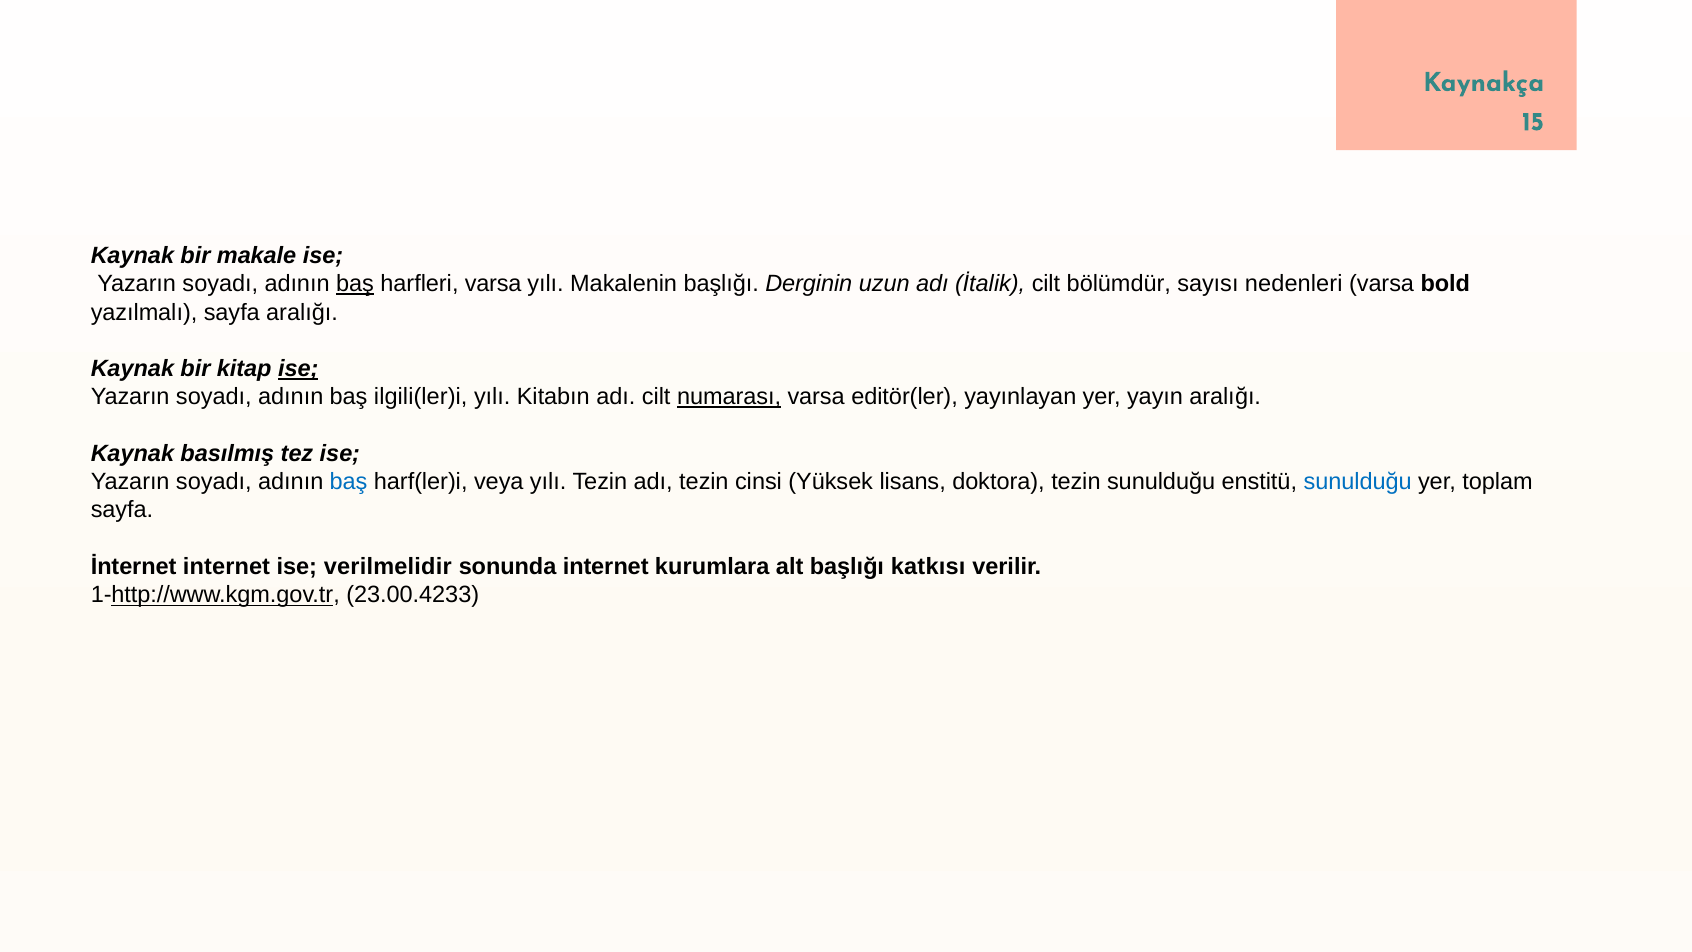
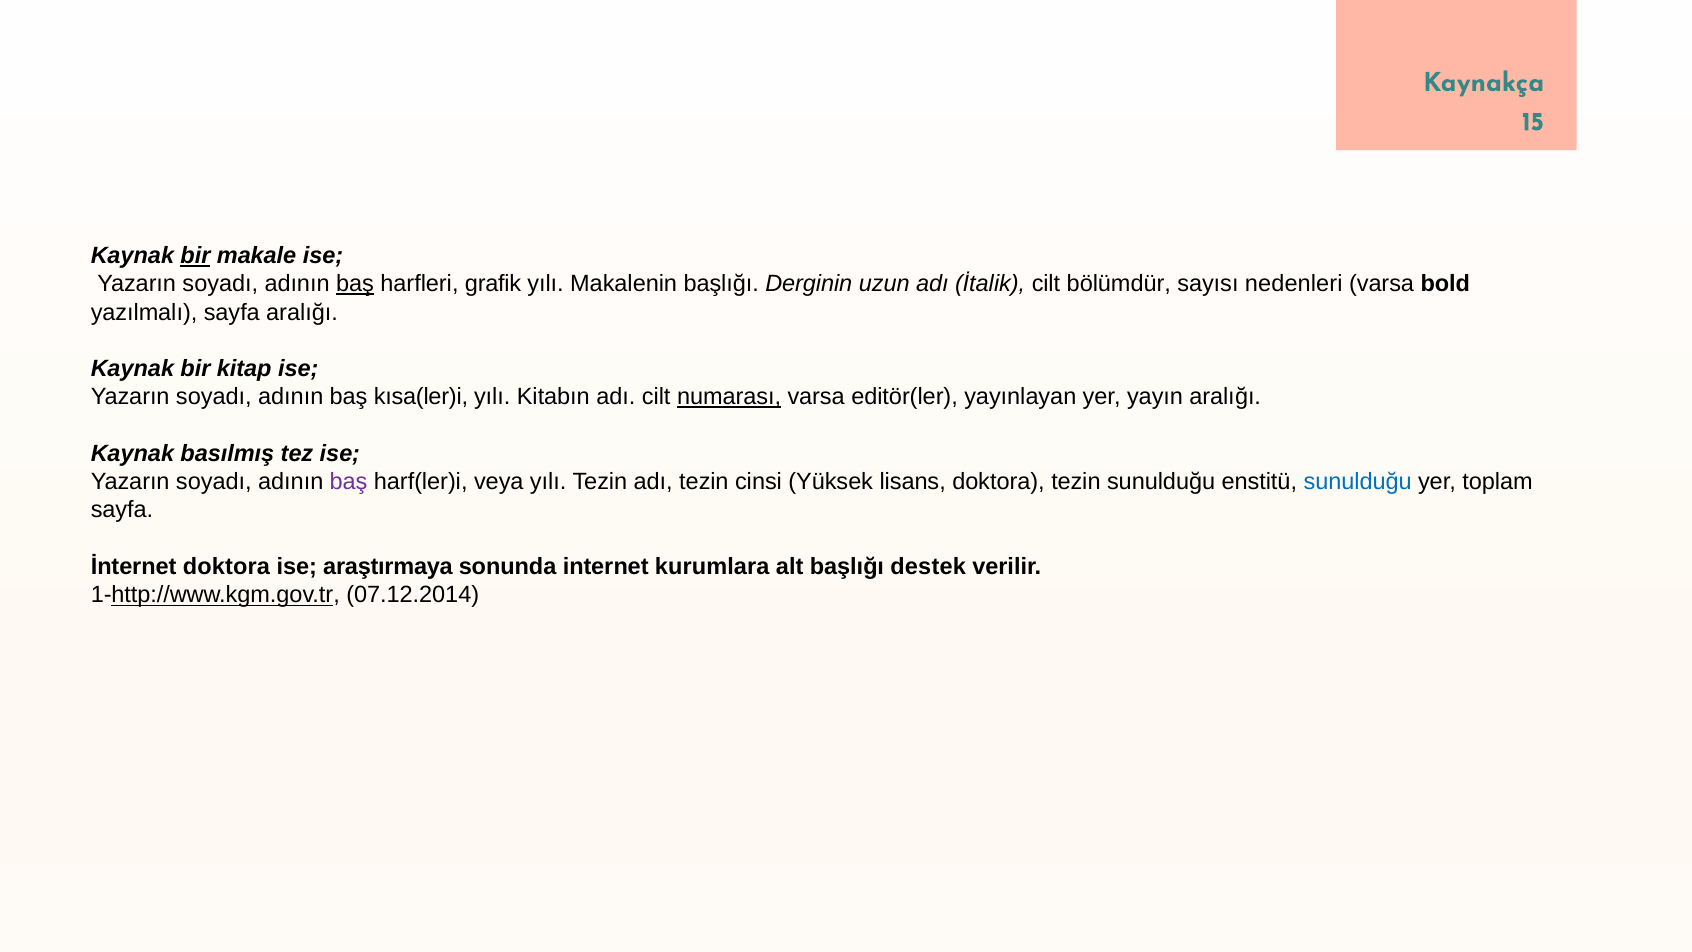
bir at (195, 256) underline: none -> present
harfleri varsa: varsa -> grafik
ise at (298, 369) underline: present -> none
ilgili(ler)i: ilgili(ler)i -> kısa(ler)i
baş at (349, 482) colour: blue -> purple
İnternet internet: internet -> doktora
verilmelidir: verilmelidir -> araştırmaya
katkısı: katkısı -> destek
23.00.4233: 23.00.4233 -> 07.12.2014
